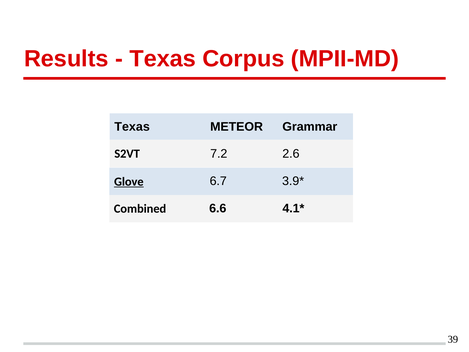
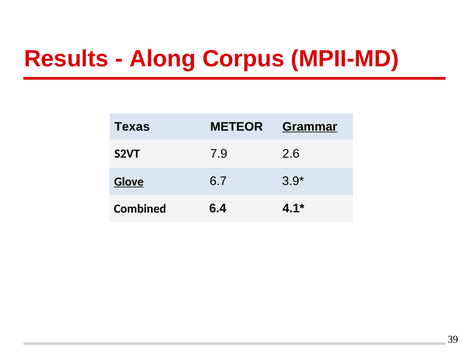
Texas at (163, 59): Texas -> Along
Grammar underline: none -> present
7.2: 7.2 -> 7.9
6.6: 6.6 -> 6.4
